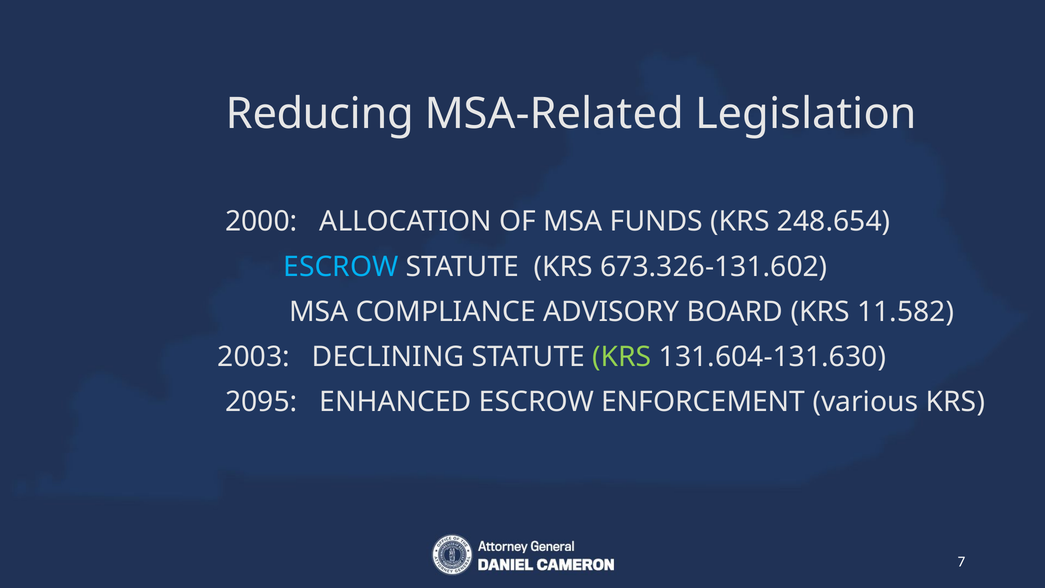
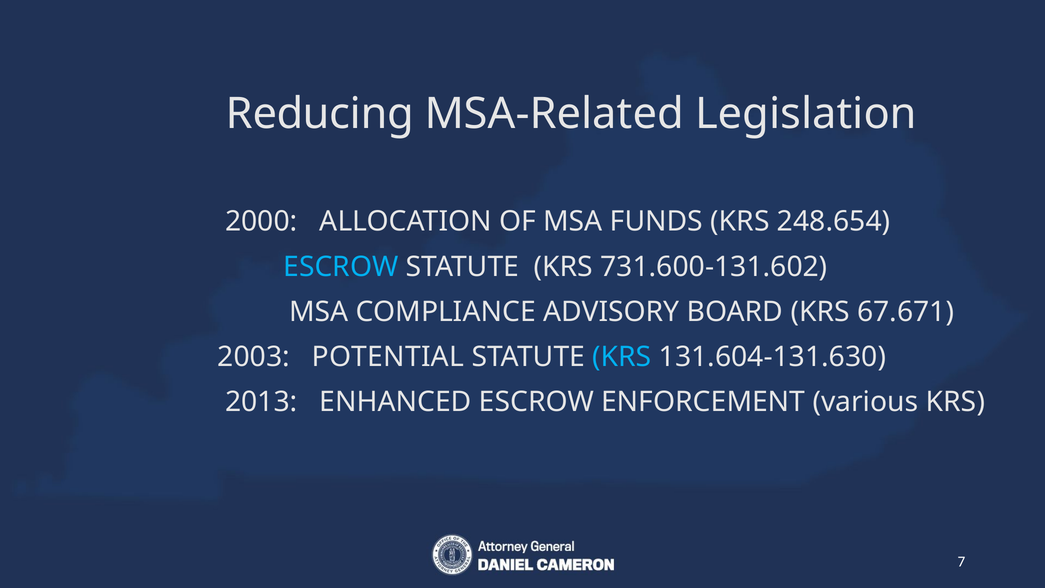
673.326-131.602: 673.326-131.602 -> 731.600-131.602
11.582: 11.582 -> 67.671
DECLINING: DECLINING -> POTENTIAL
KRS at (622, 357) colour: light green -> light blue
2095: 2095 -> 2013
